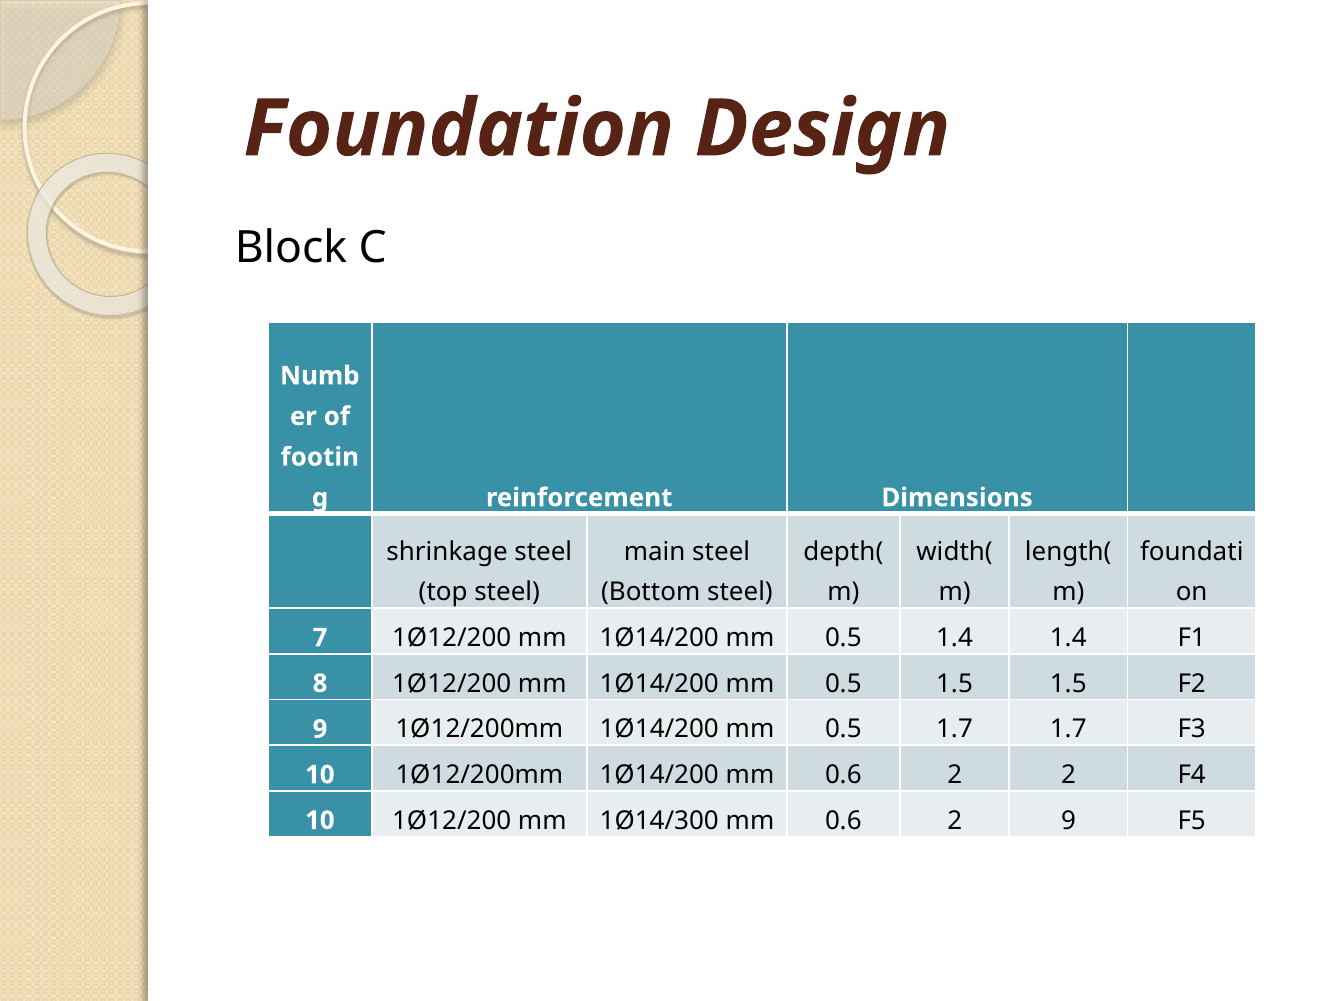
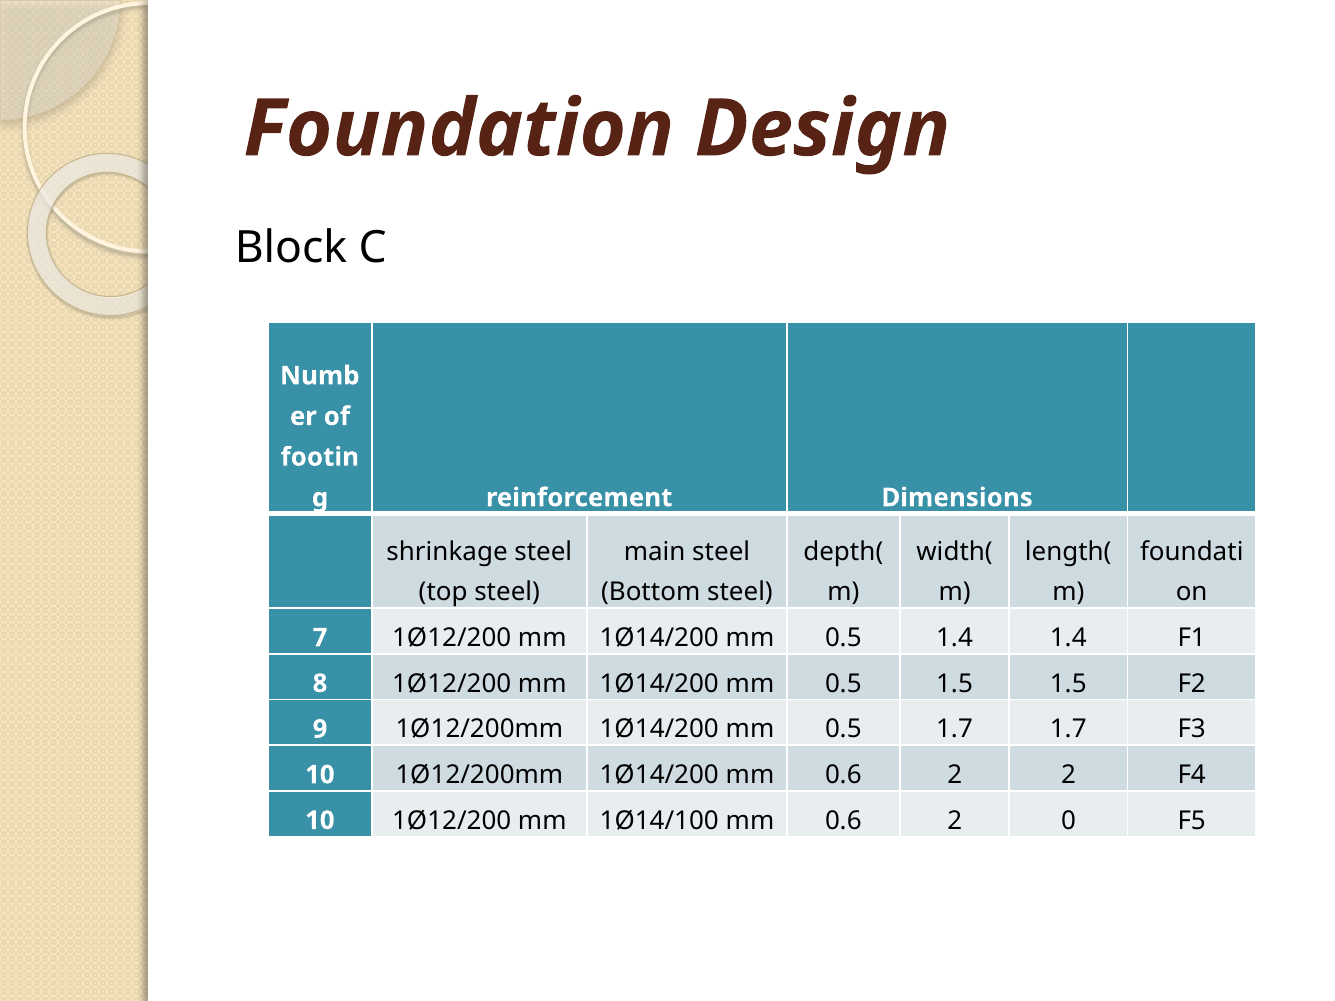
1Ø14/300: 1Ø14/300 -> 1Ø14/100
2 9: 9 -> 0
